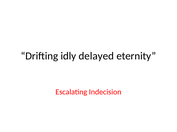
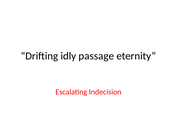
delayed: delayed -> passage
